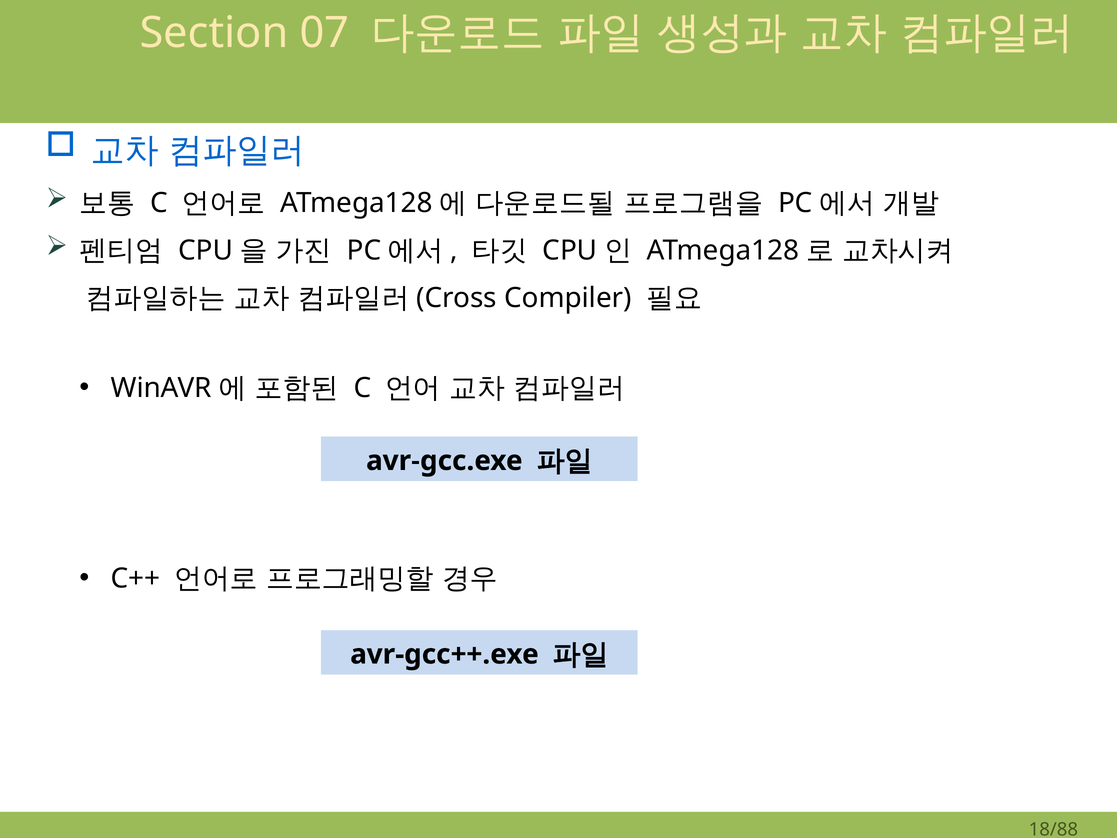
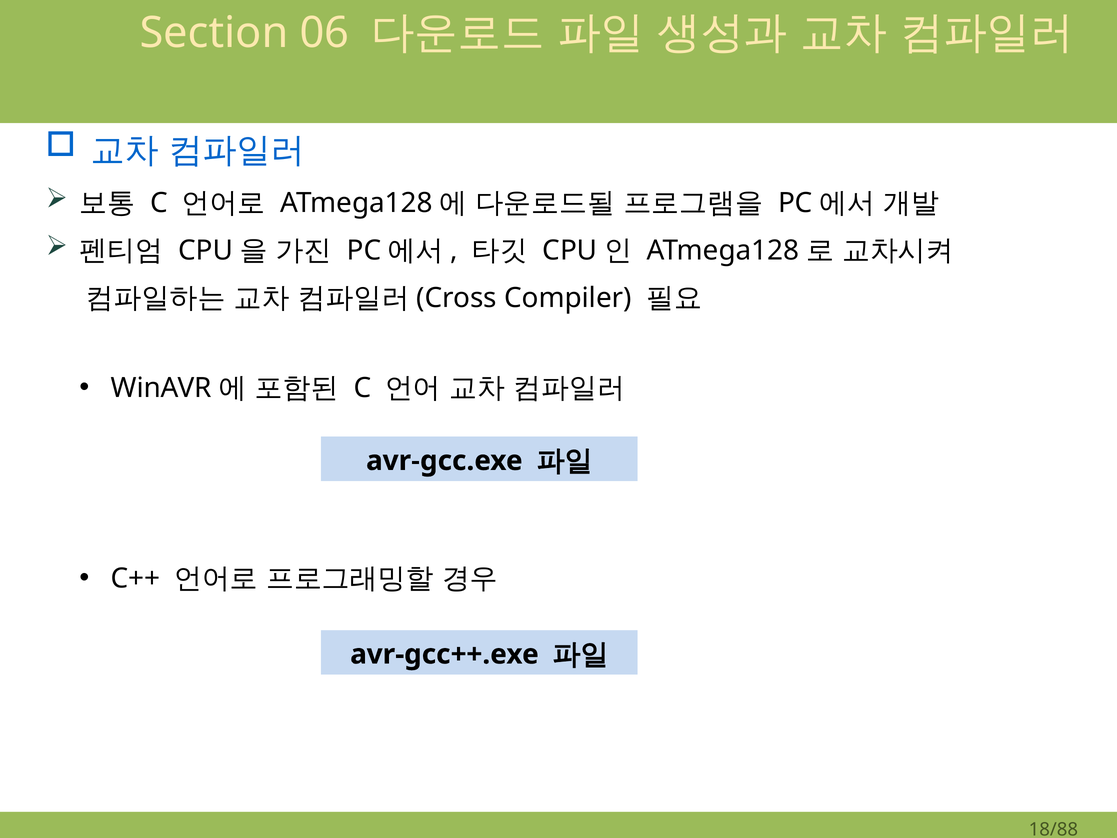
07: 07 -> 06
